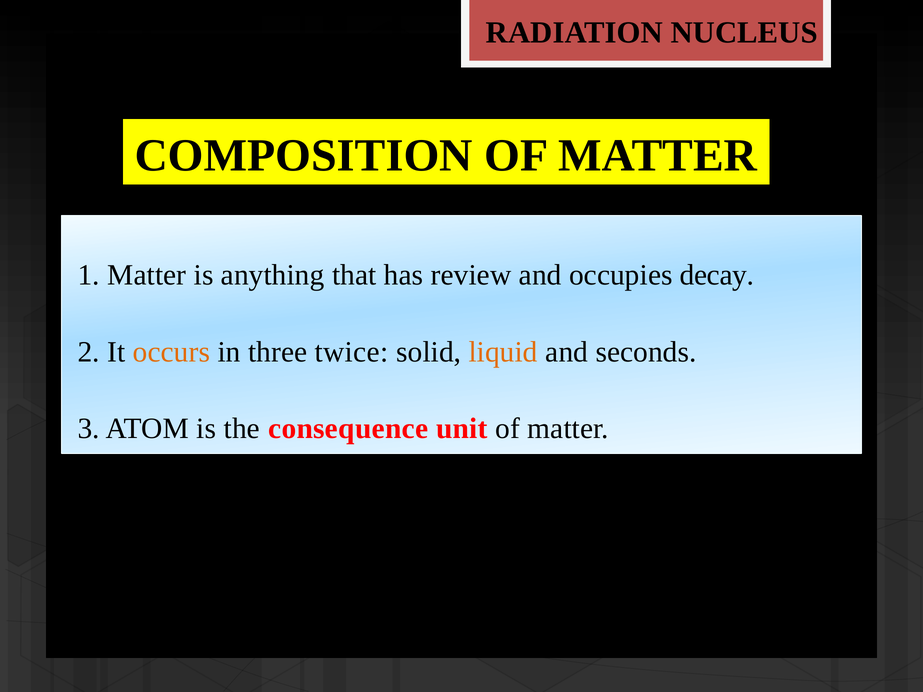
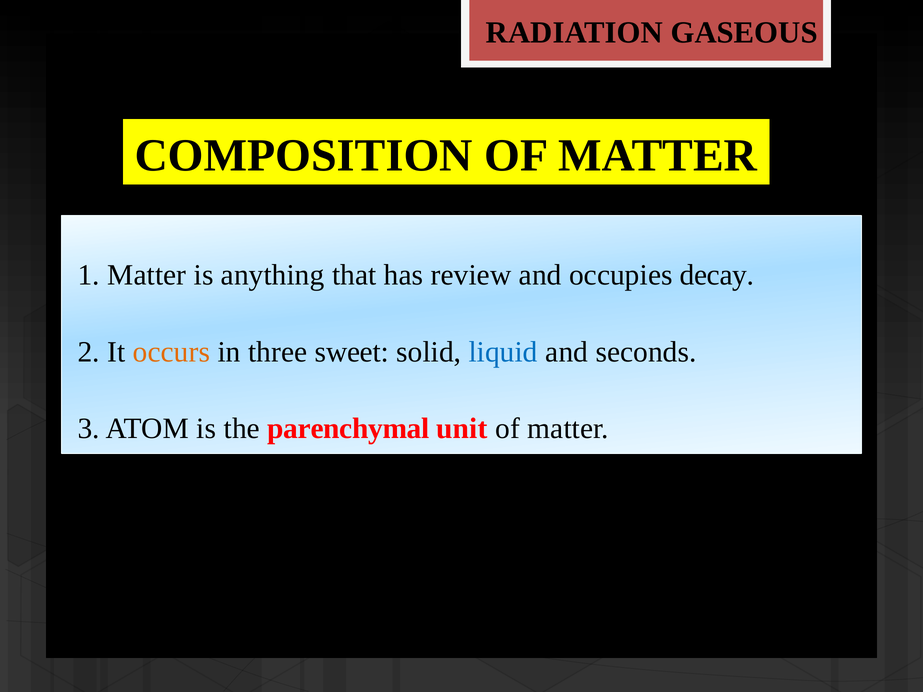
NUCLEUS: NUCLEUS -> GASEOUS
twice: twice -> sweet
liquid colour: orange -> blue
consequence: consequence -> parenchymal
